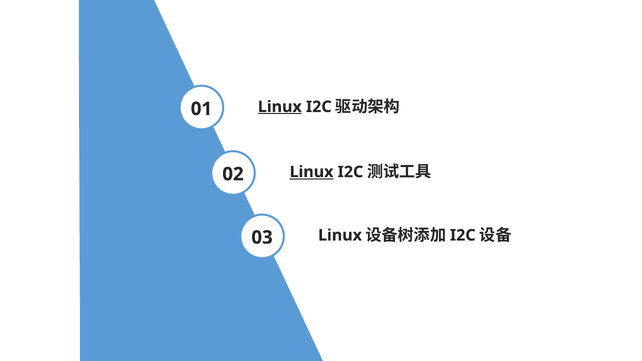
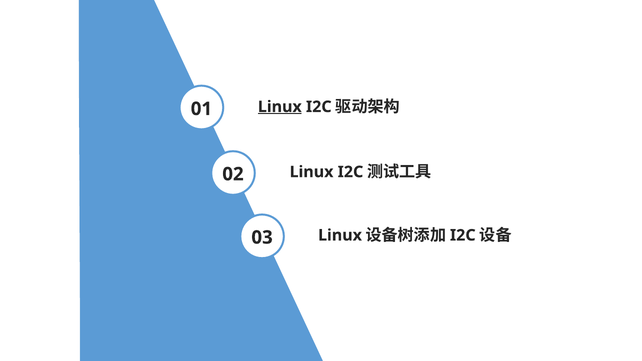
Linux at (311, 172) underline: present -> none
